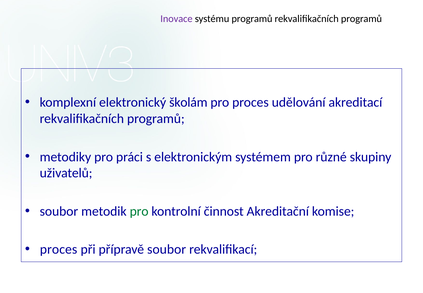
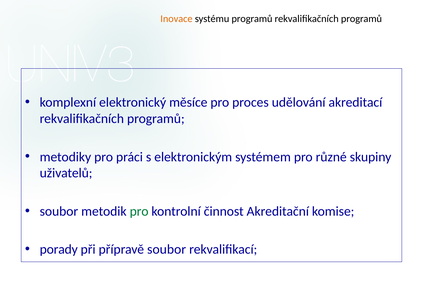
Inovace colour: purple -> orange
školám: školám -> měsíce
proces at (59, 249): proces -> porady
